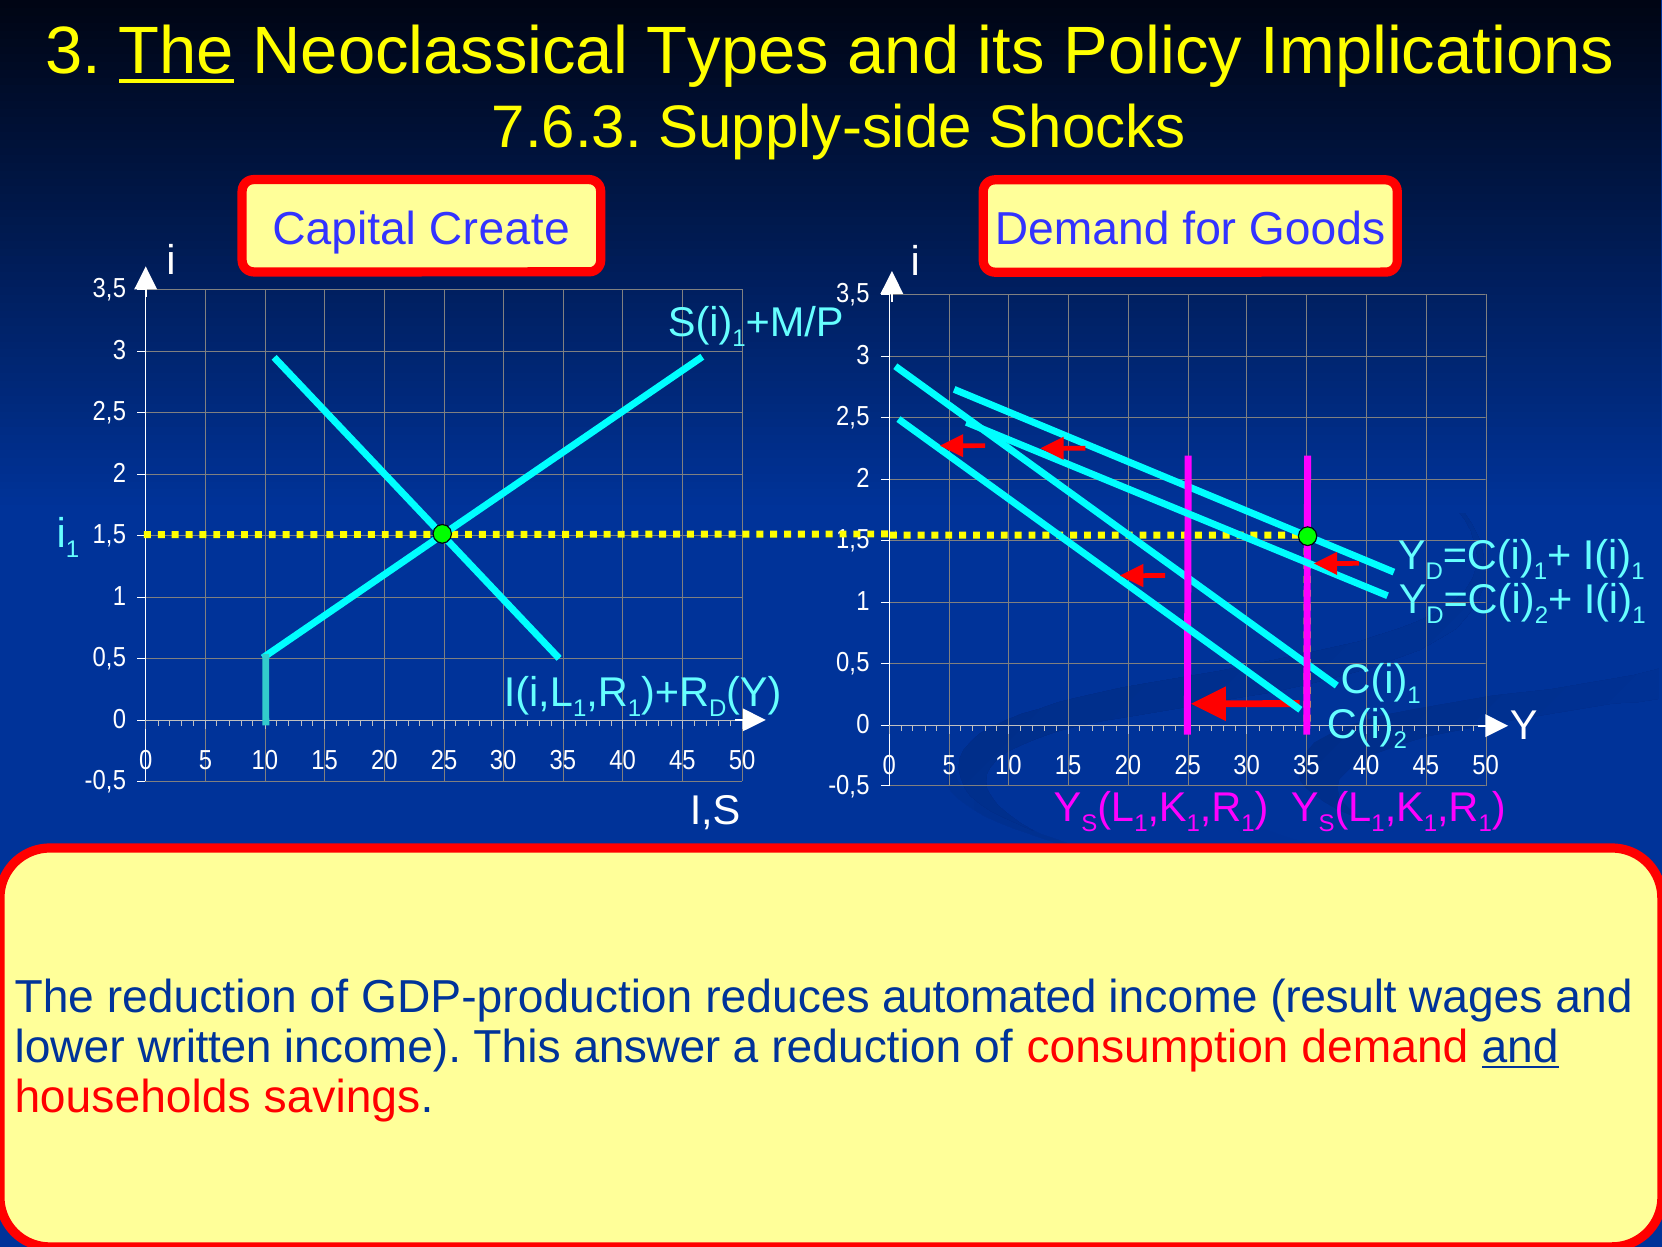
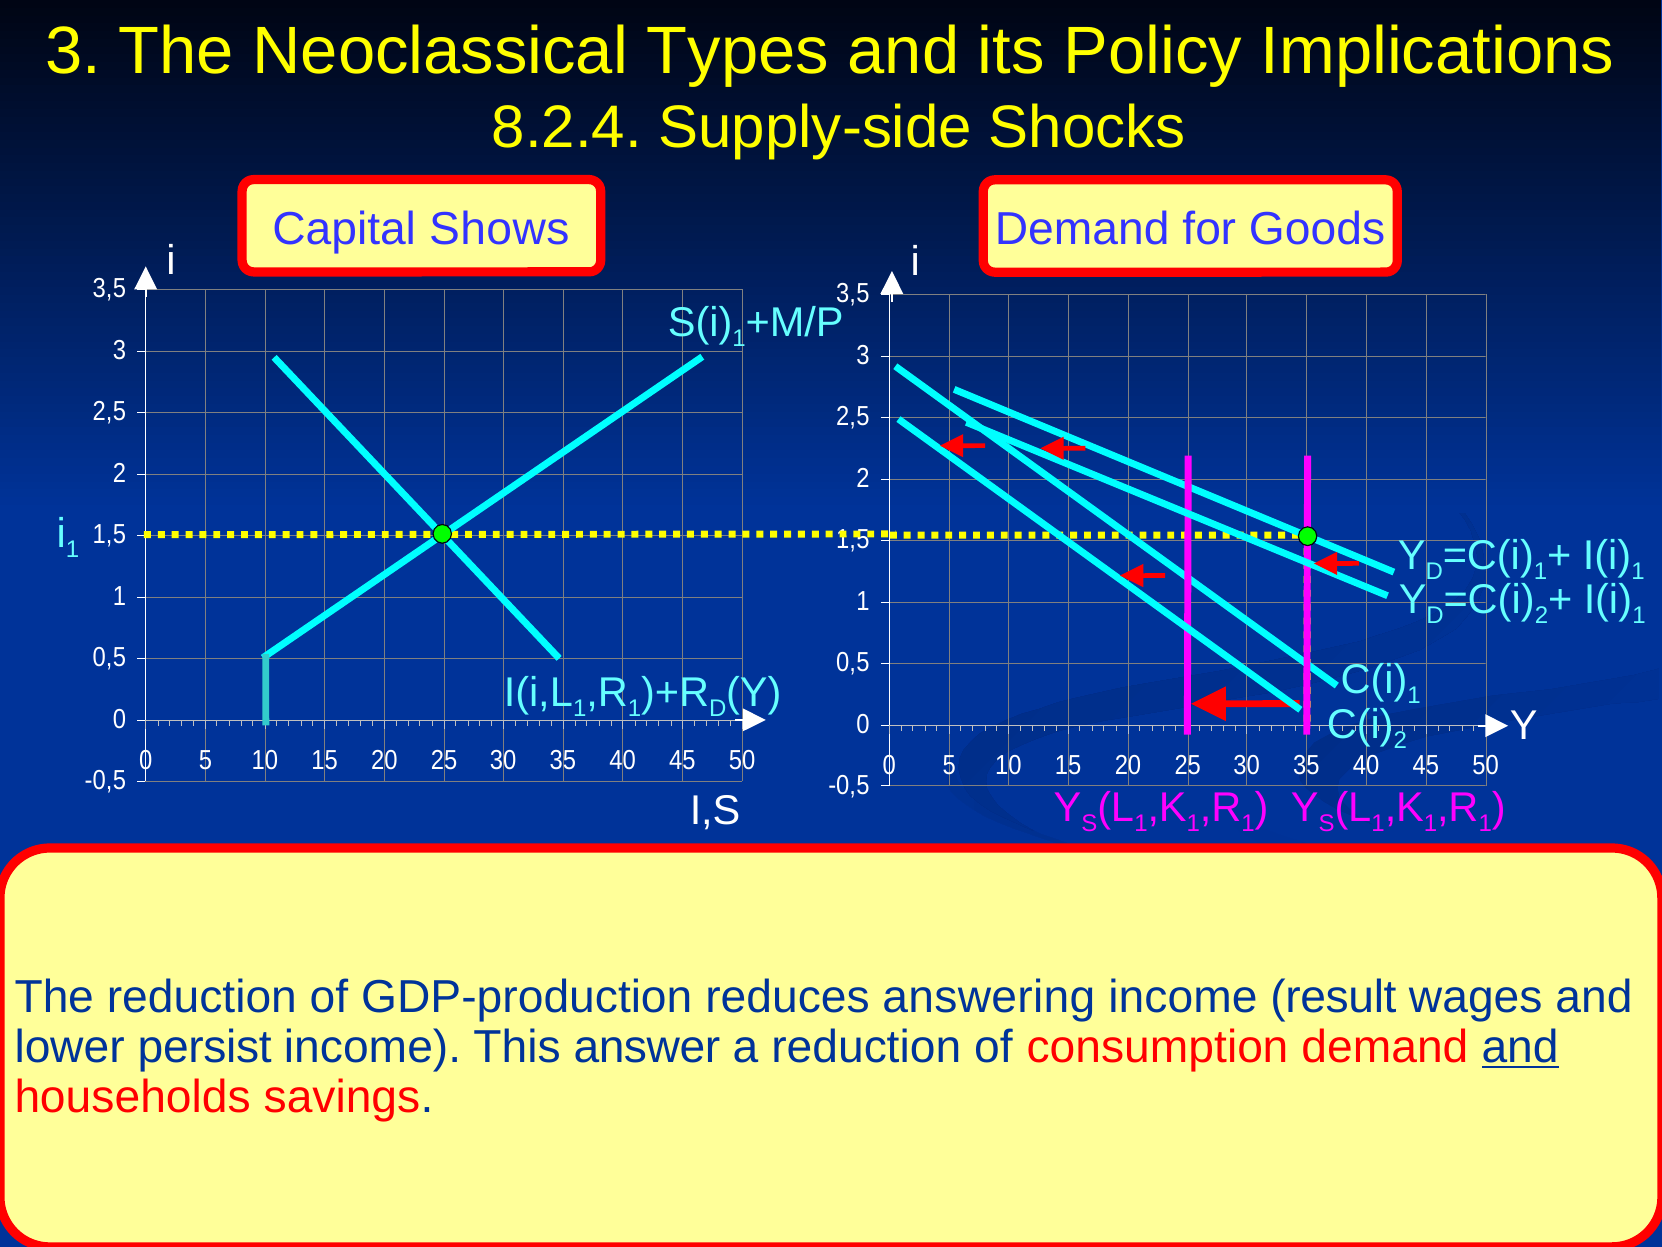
The at (176, 52) underline: present -> none
7.6.3: 7.6.3 -> 8.2.4
Create: Create -> Shows
automated: automated -> answering
written: written -> persist
